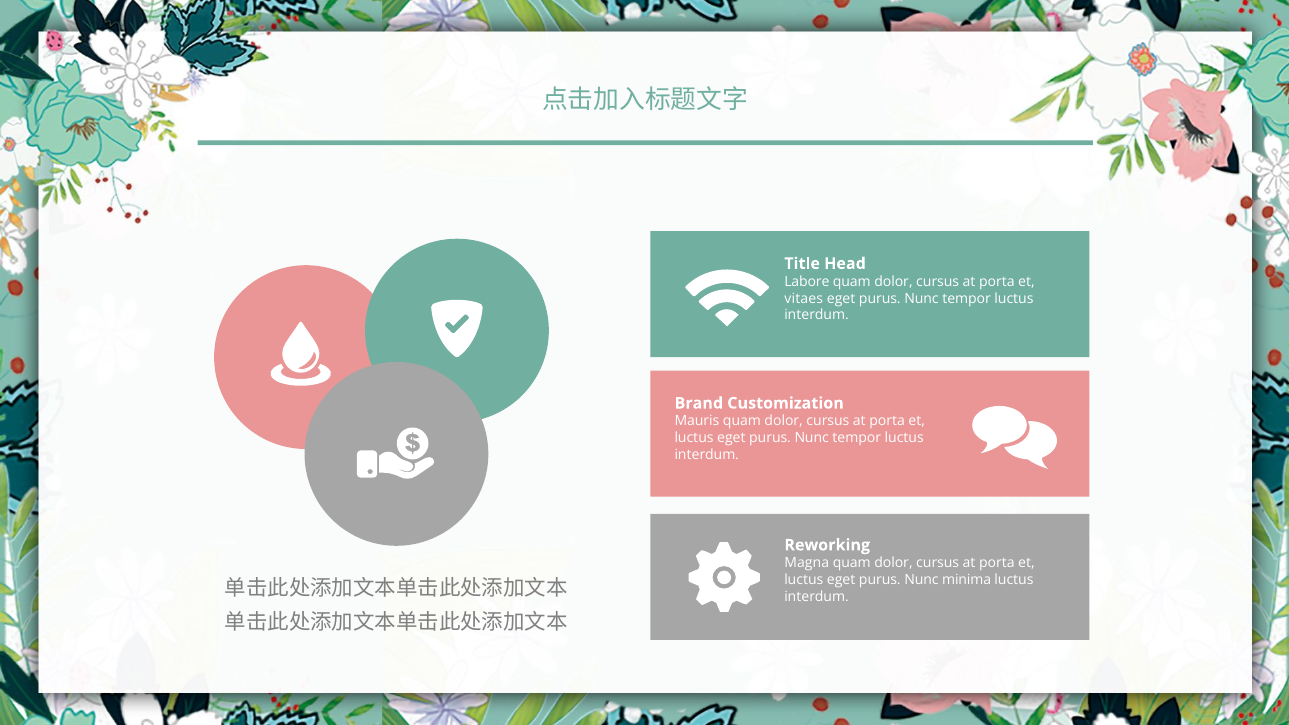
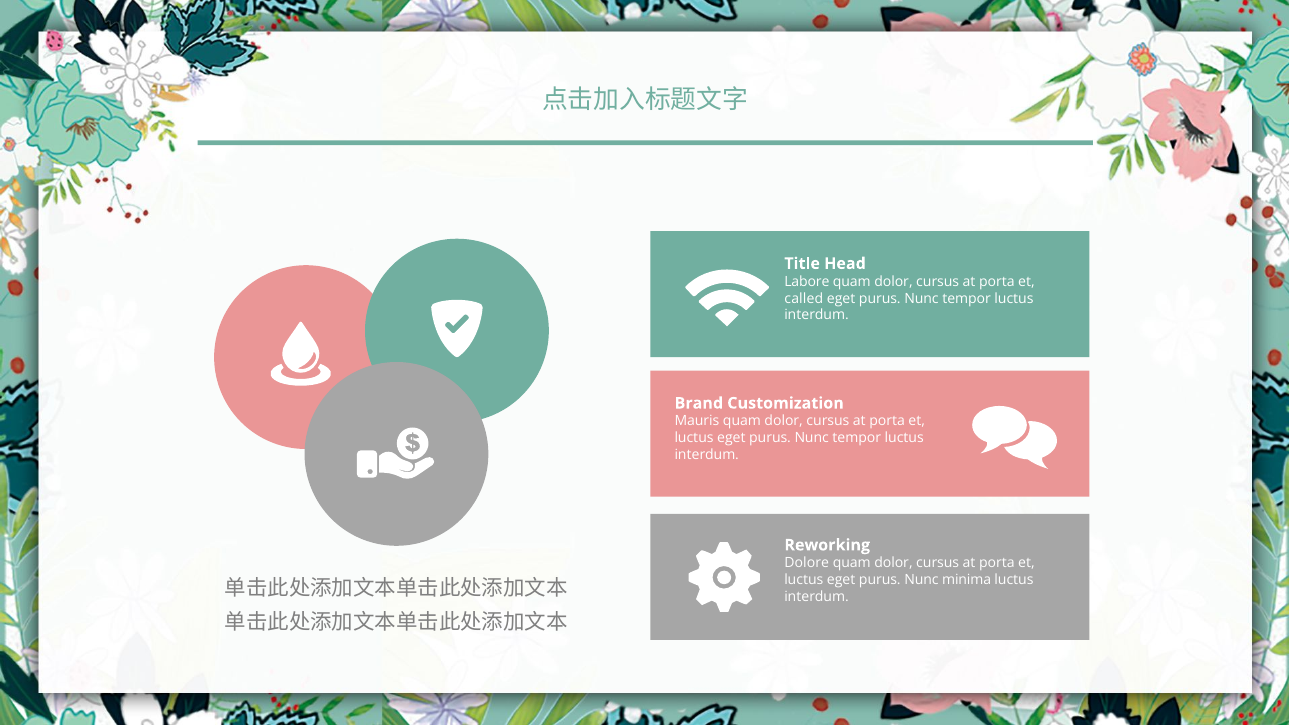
vitaes: vitaes -> called
Magna: Magna -> Dolore
